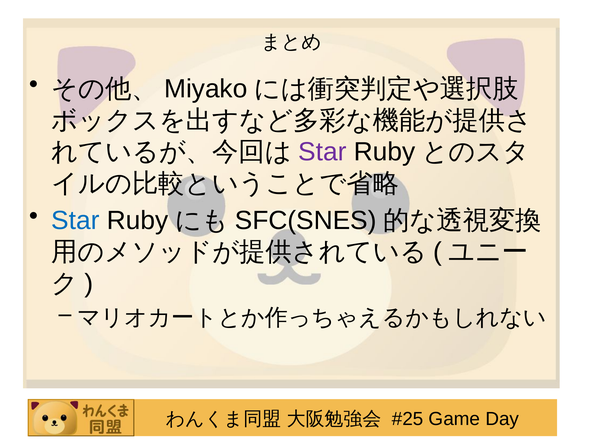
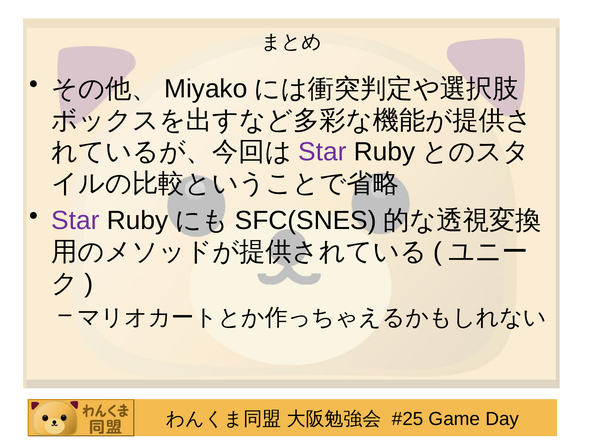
Star at (75, 220) colour: blue -> purple
